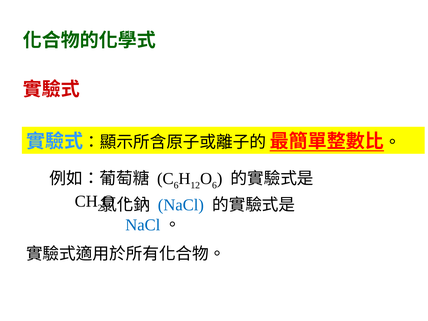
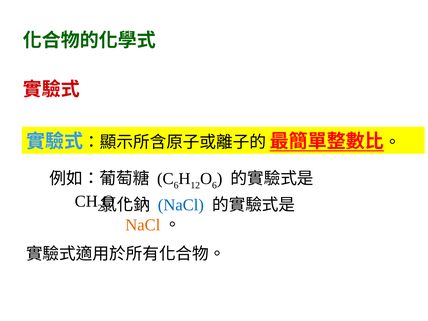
NaCl at (143, 225) colour: blue -> orange
